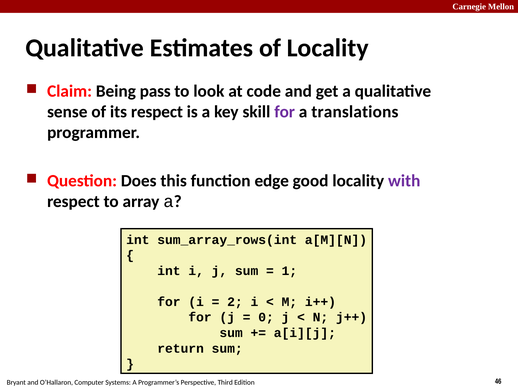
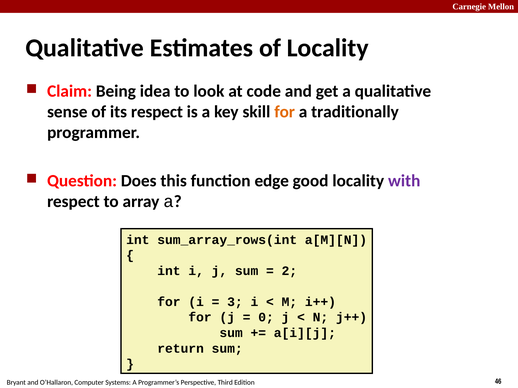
pass: pass -> idea
for at (285, 112) colour: purple -> orange
translations: translations -> traditionally
1: 1 -> 2
2: 2 -> 3
